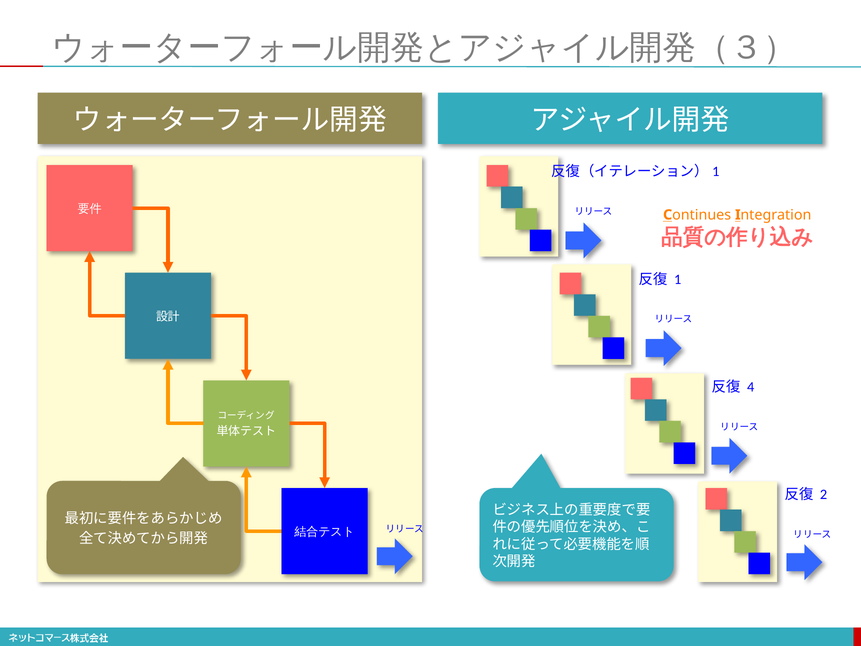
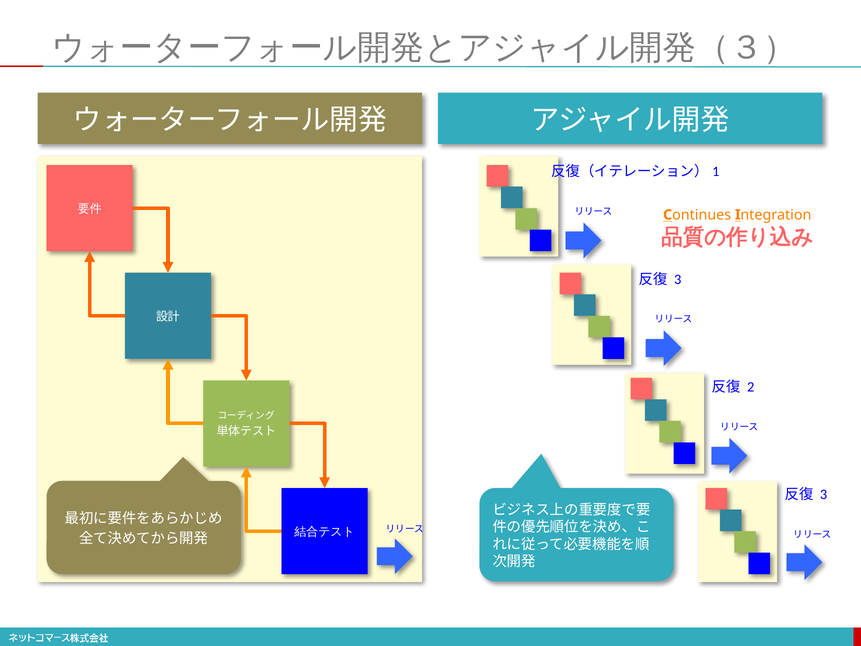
1 at (678, 279): 1 -> 3
4: 4 -> 2
2 at (824, 495): 2 -> 3
